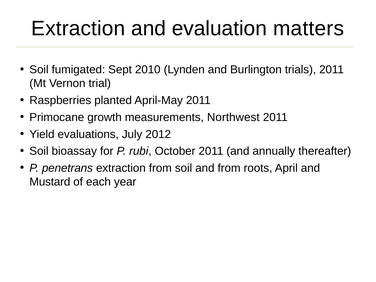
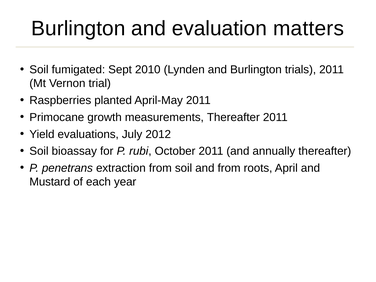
Extraction at (78, 28): Extraction -> Burlington
measurements Northwest: Northwest -> Thereafter
